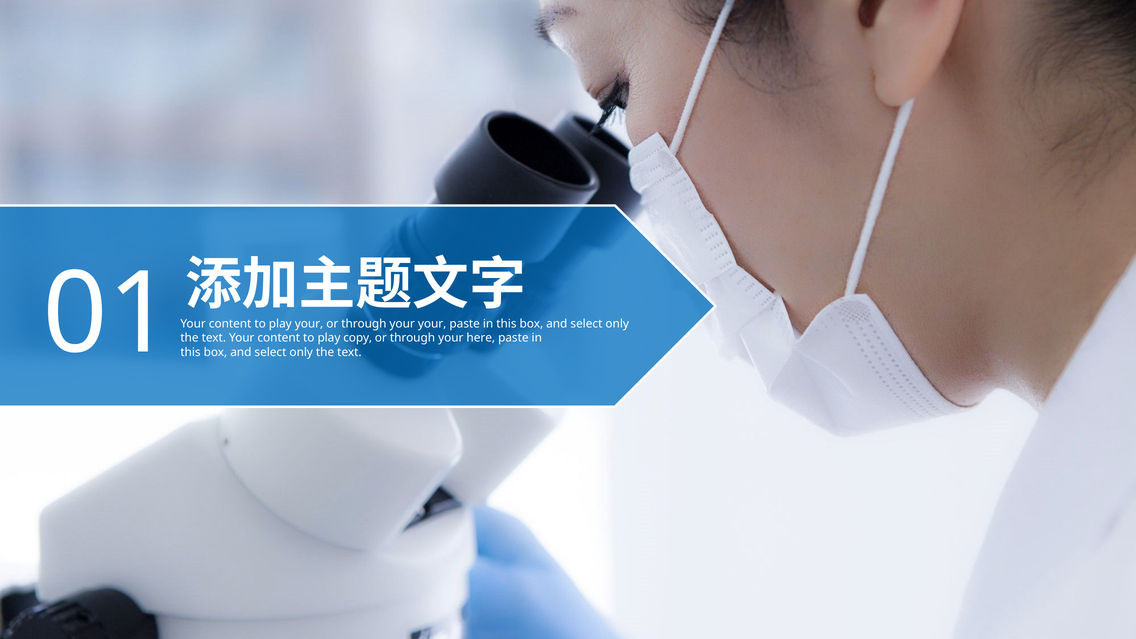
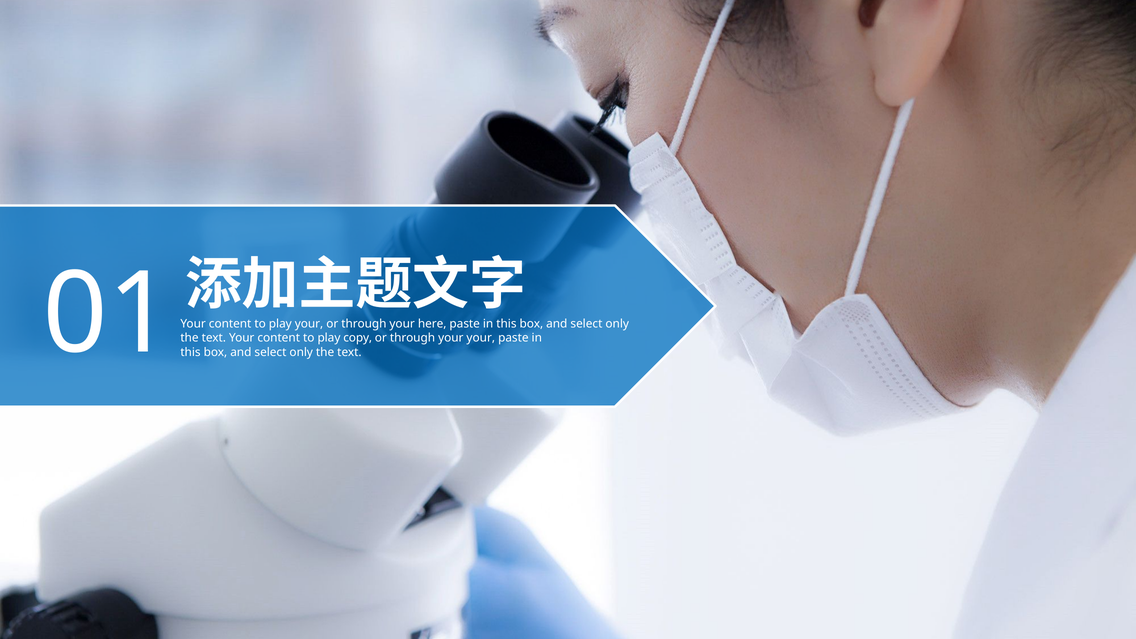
your your: your -> here
your here: here -> your
